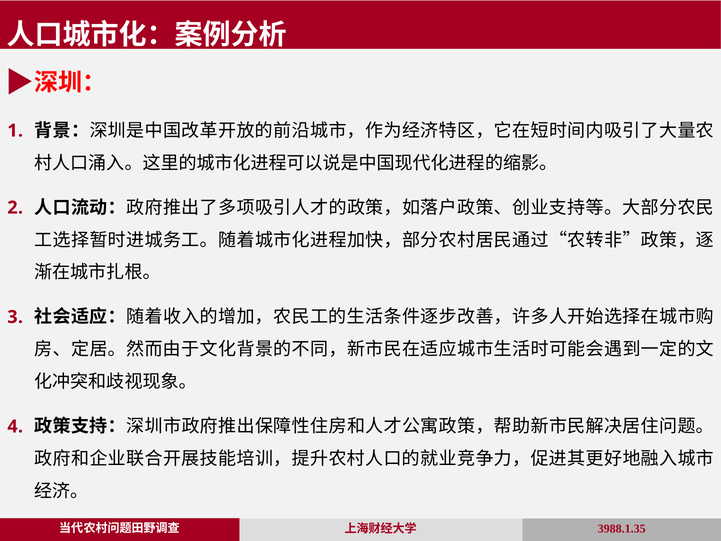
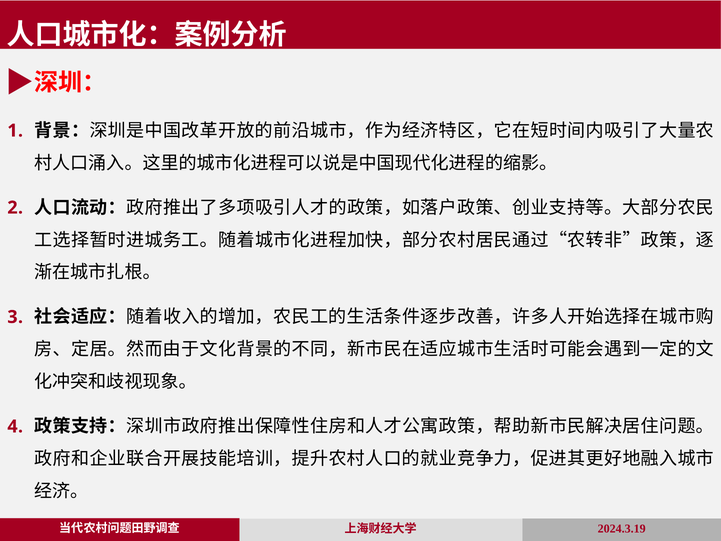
3988.1.35: 3988.1.35 -> 2024.3.19
